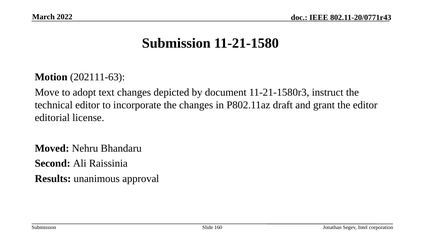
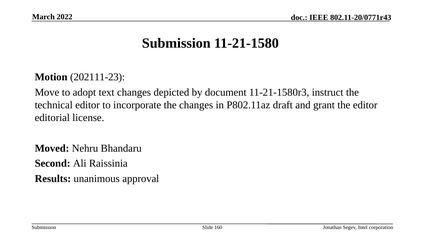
202111-63: 202111-63 -> 202111-23
